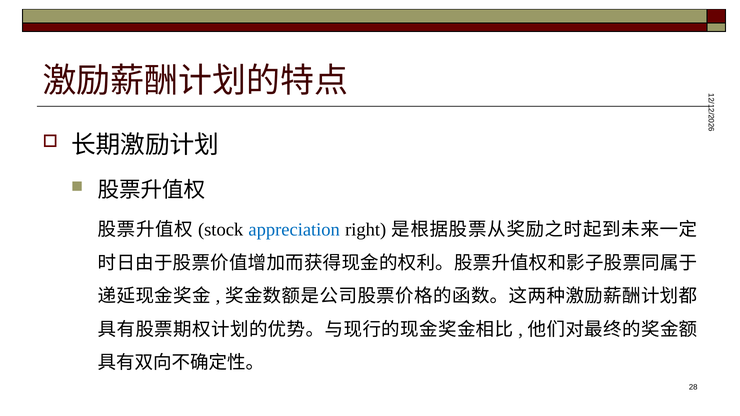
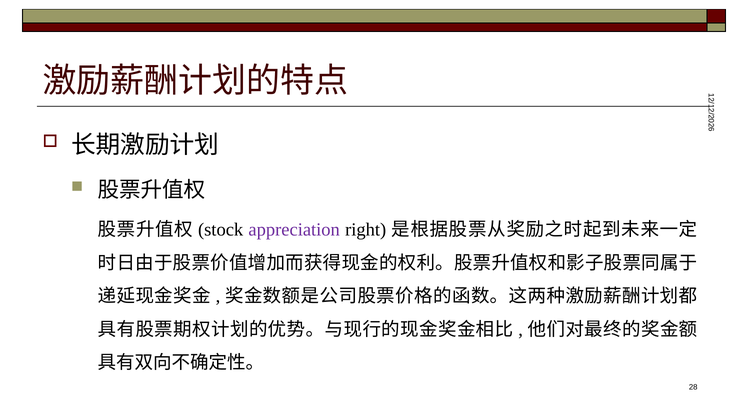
appreciation colour: blue -> purple
